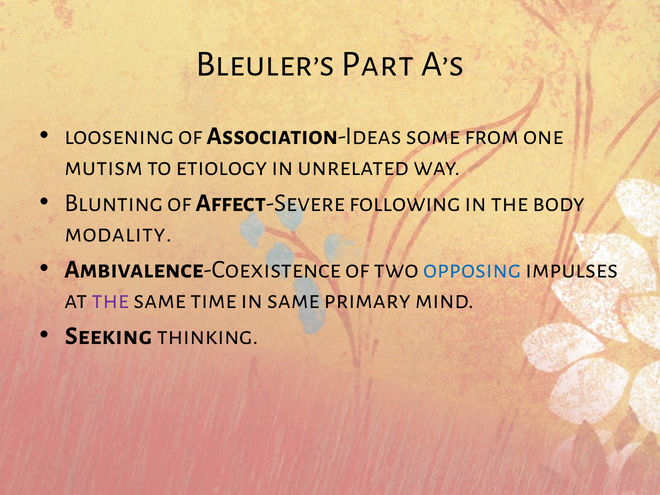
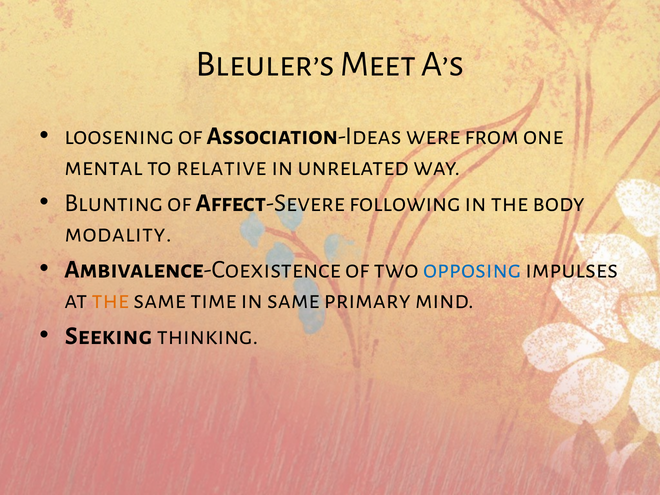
Part: Part -> Meet
some: some -> were
mutism: mutism -> mental
etiology: etiology -> relative
the at (110, 300) colour: purple -> orange
